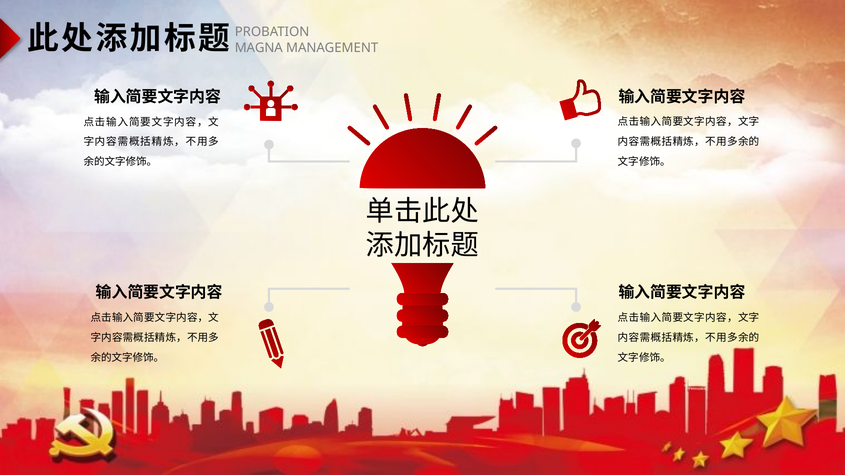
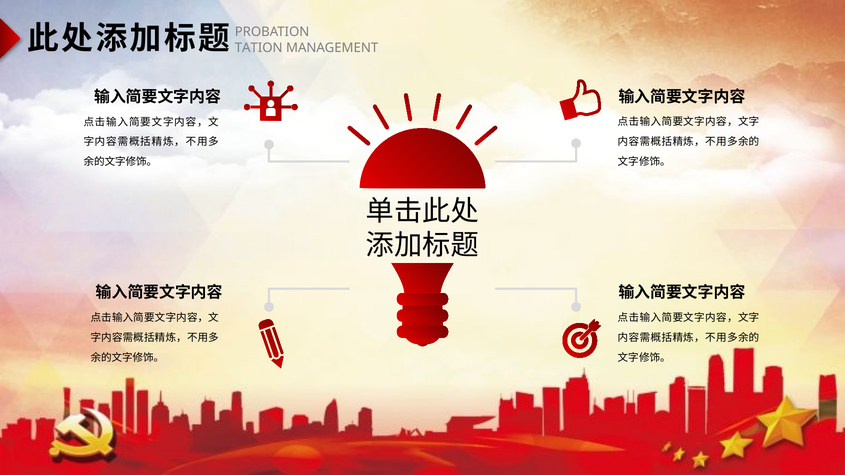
MAGNA: MAGNA -> TATION
